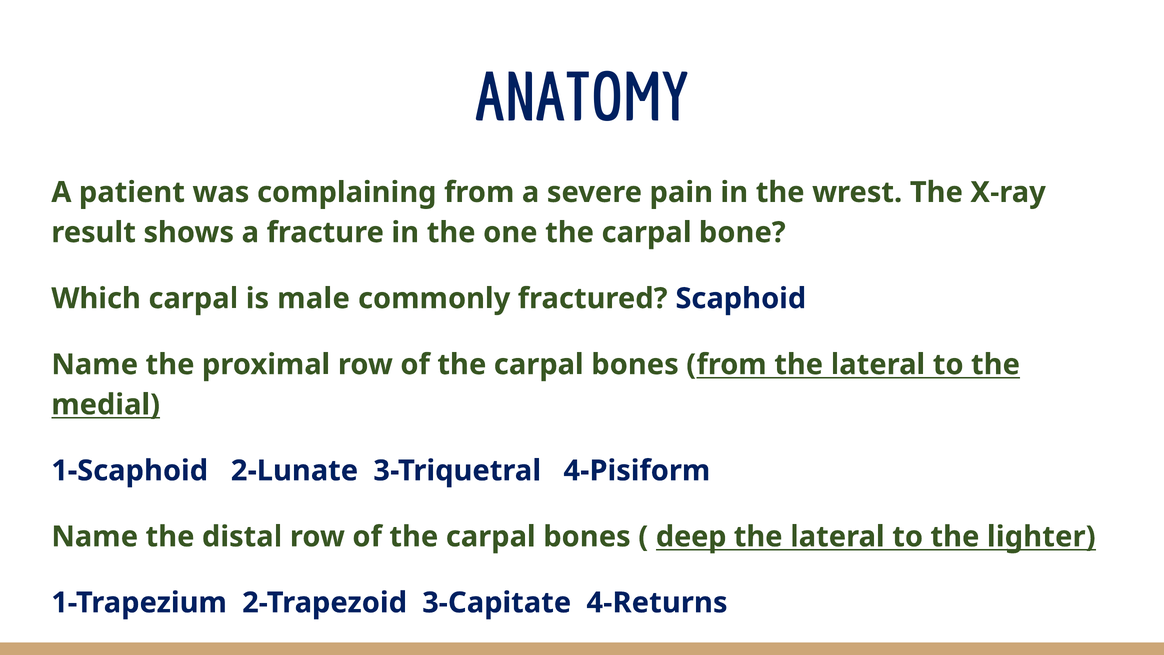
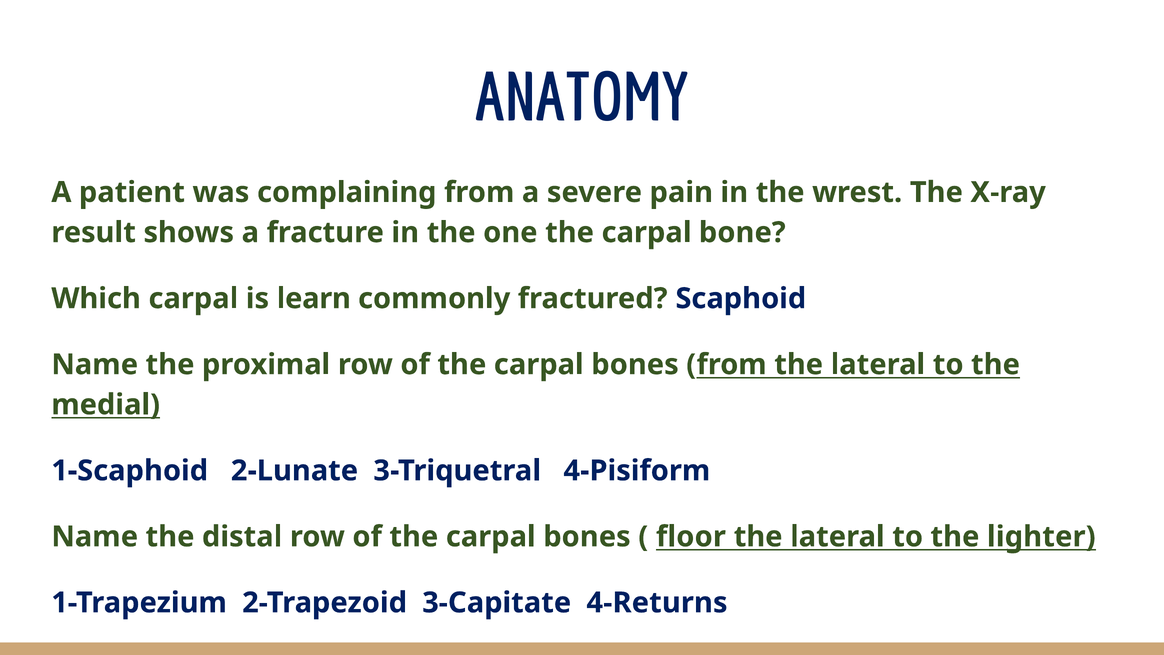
male: male -> learn
deep: deep -> floor
